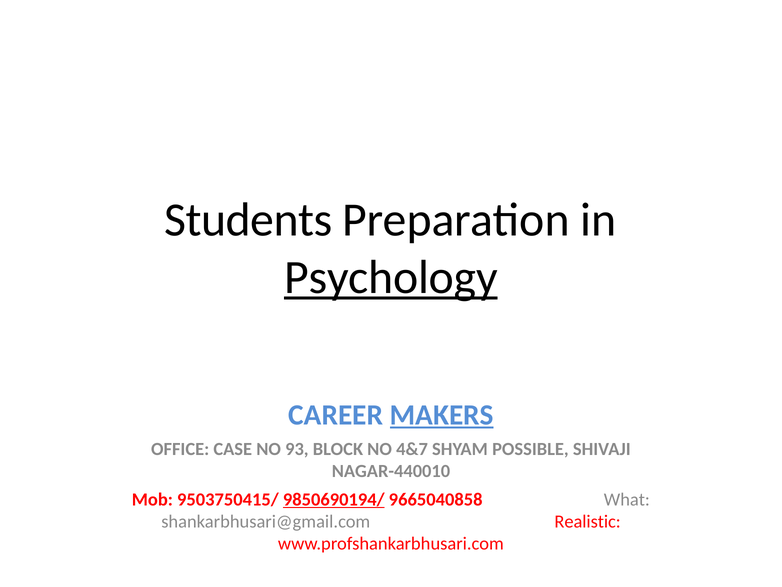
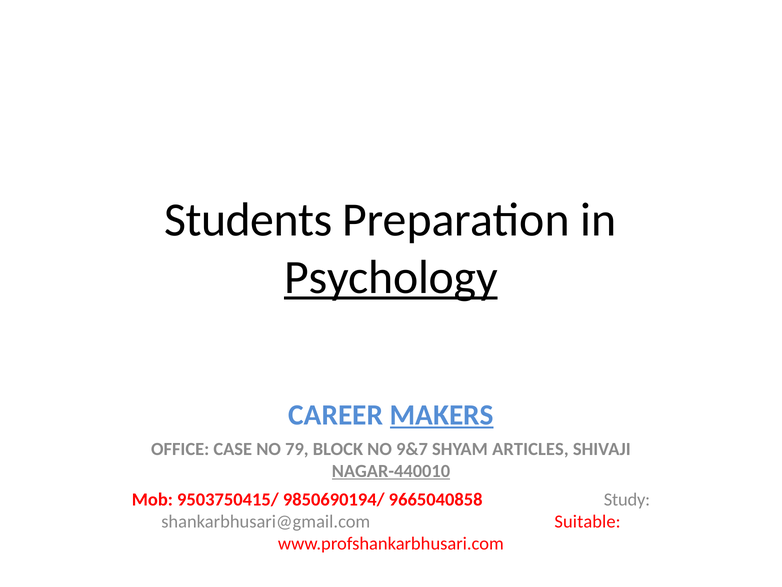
93: 93 -> 79
4&7: 4&7 -> 9&7
POSSIBLE: POSSIBLE -> ARTICLES
NAGAR-440010 underline: none -> present
9850690194/ underline: present -> none
What: What -> Study
Realistic: Realistic -> Suitable
